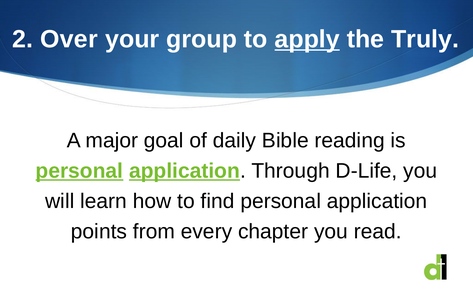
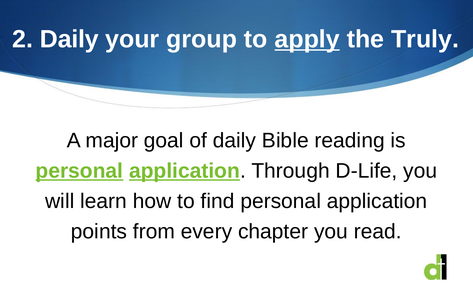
2 Over: Over -> Daily
